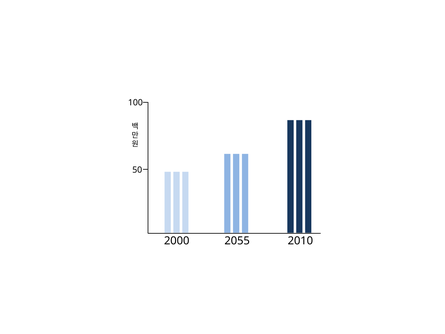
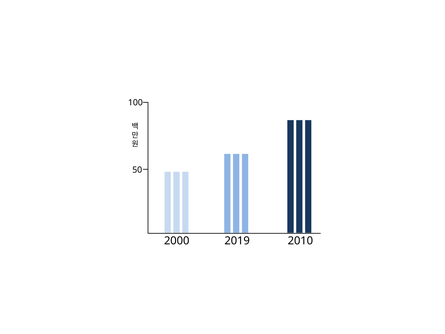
2055: 2055 -> 2019
